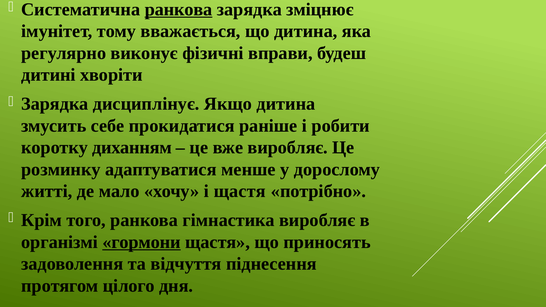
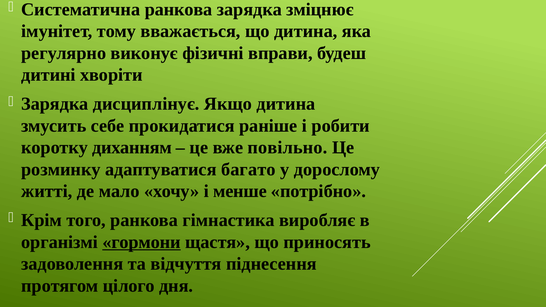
ранкова at (179, 9) underline: present -> none
вже виробляє: виробляє -> повільно
менше: менше -> багато
і щастя: щастя -> менше
